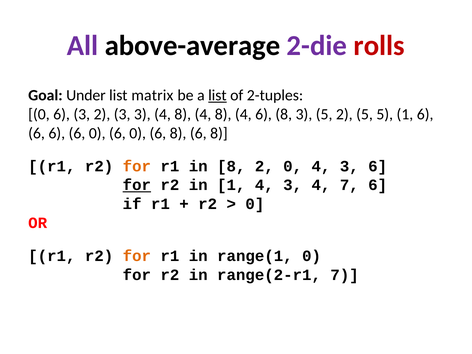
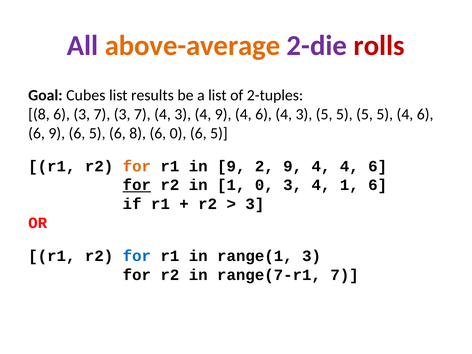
above-average colour: black -> orange
Under: Under -> Cubes
matrix: matrix -> results
list at (217, 95) underline: present -> none
0 at (39, 114): 0 -> 8
6 3 2: 2 -> 7
3 at (142, 114): 3 -> 7
8 at (183, 114): 8 -> 3
8 at (223, 114): 8 -> 9
4 6 8: 8 -> 4
3 5 2: 2 -> 5
5 1: 1 -> 4
6 at (57, 133): 6 -> 9
0 at (97, 133): 0 -> 5
0 at (138, 133): 0 -> 8
8 at (178, 133): 8 -> 0
8 at (219, 133): 8 -> 5
in 8: 8 -> 9
2 0: 0 -> 9
3 at (349, 166): 3 -> 4
1 4: 4 -> 0
4 7: 7 -> 1
0 at (255, 204): 0 -> 3
for at (137, 256) colour: orange -> blue
range(1 0: 0 -> 3
range(2-r1: range(2-r1 -> range(7-r1
